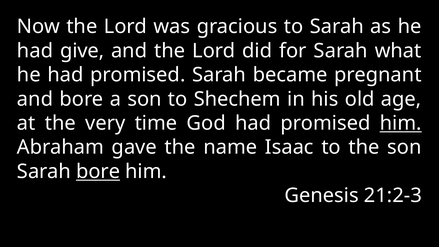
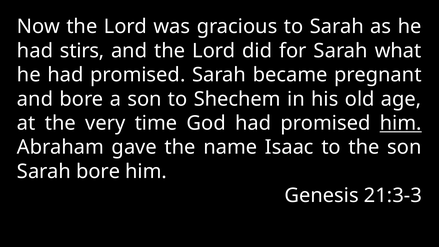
give: give -> stirs
bore at (98, 171) underline: present -> none
21:2-3: 21:2-3 -> 21:3-3
